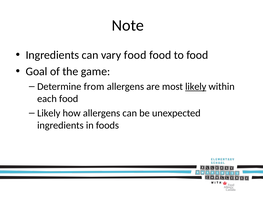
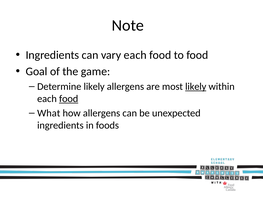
vary food: food -> each
Determine from: from -> likely
food at (69, 99) underline: none -> present
Likely at (49, 113): Likely -> What
